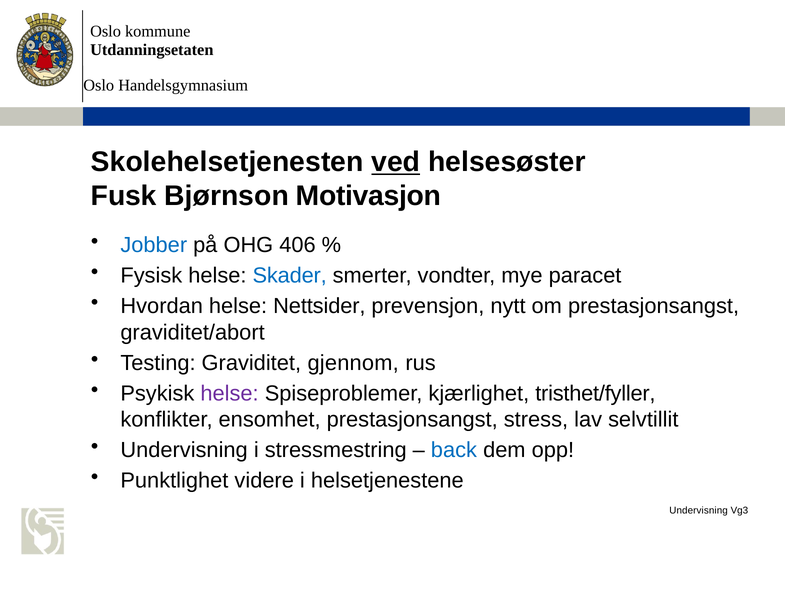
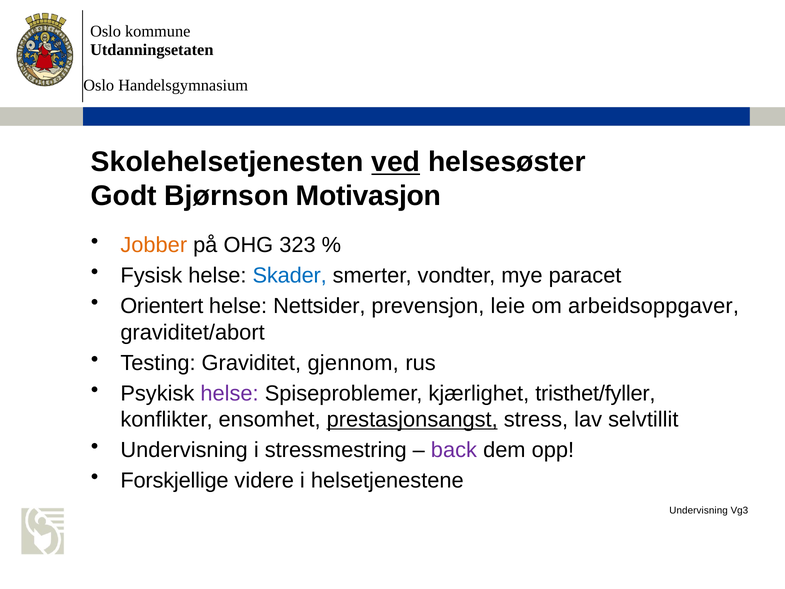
Fusk: Fusk -> Godt
Jobber colour: blue -> orange
406: 406 -> 323
Hvordan: Hvordan -> Orientert
nytt: nytt -> leie
om prestasjonsangst: prestasjonsangst -> arbeidsoppgaver
prestasjonsangst at (412, 419) underline: none -> present
back colour: blue -> purple
Punktlighet: Punktlighet -> Forskjellige
